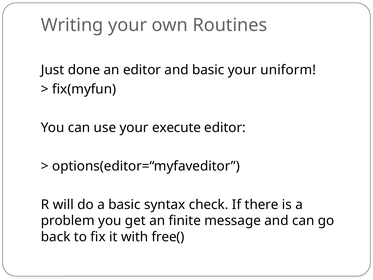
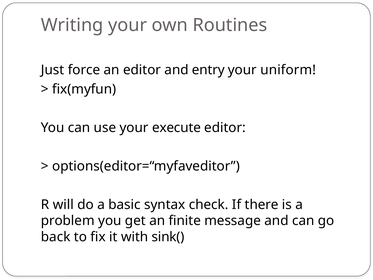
done: done -> force
and basic: basic -> entry
free(: free( -> sink(
